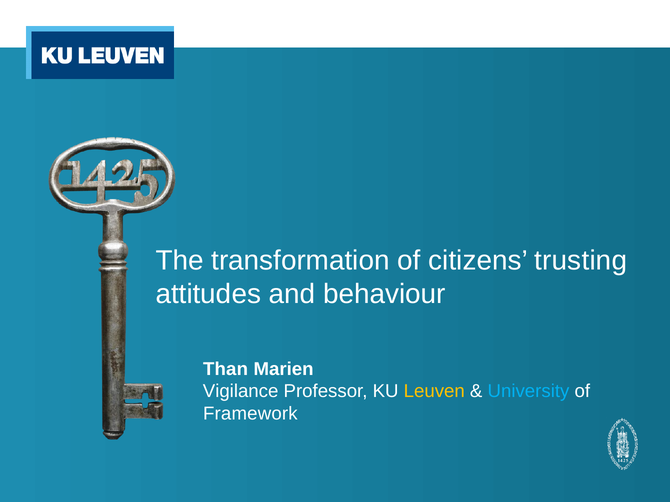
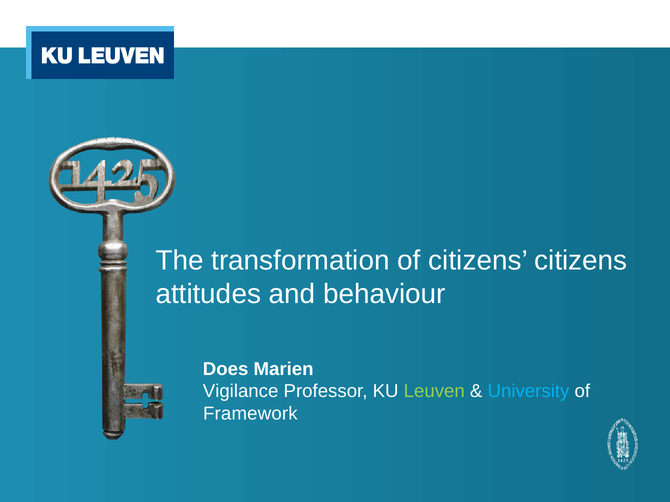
citizens trusting: trusting -> citizens
Than: Than -> Does
Leuven colour: yellow -> light green
